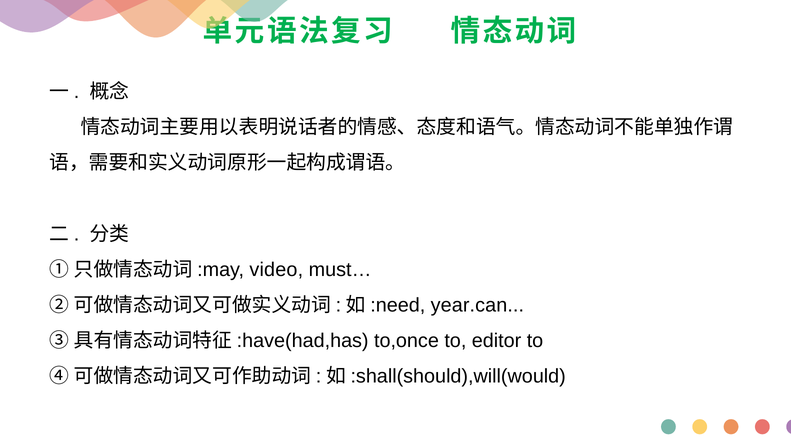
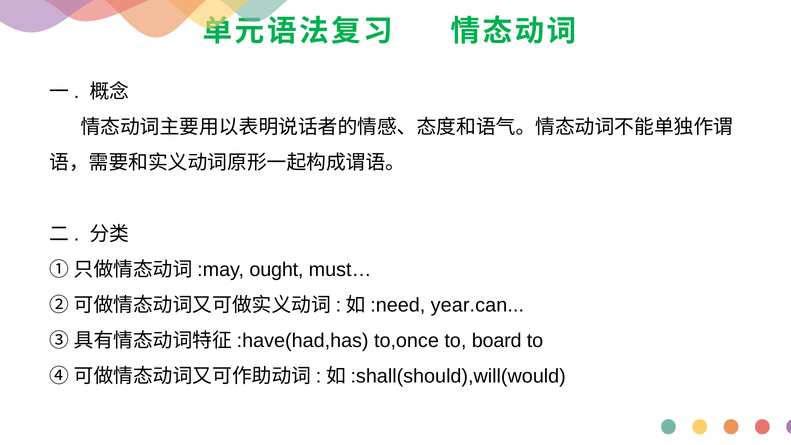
video: video -> ought
editor: editor -> board
